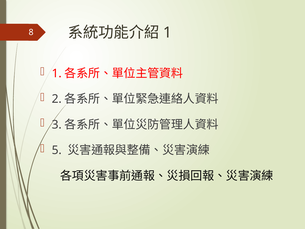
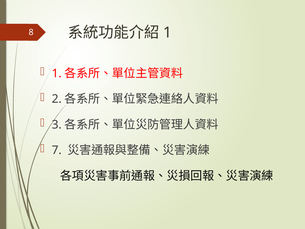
5: 5 -> 7
